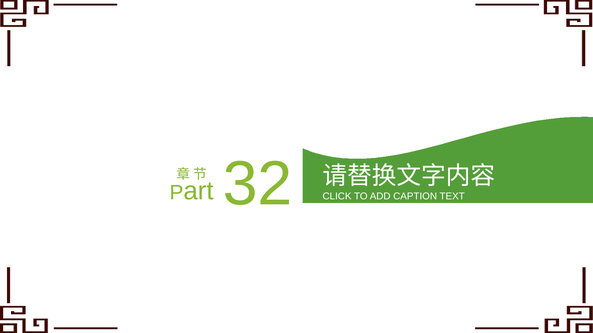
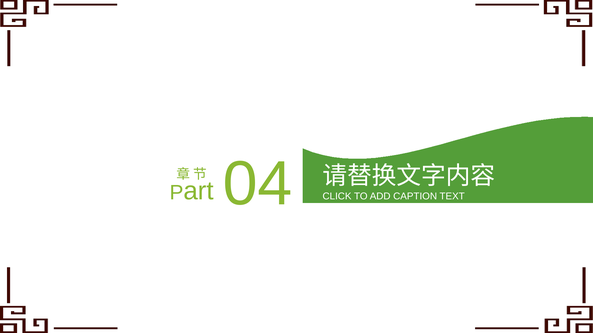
32: 32 -> 04
